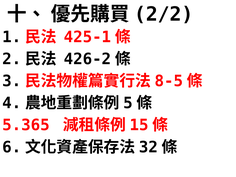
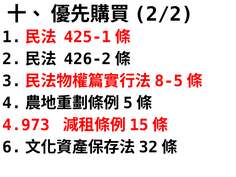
5.365: 5.365 -> 4.973
